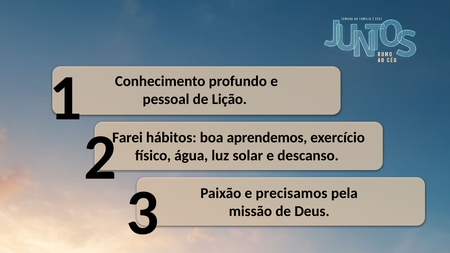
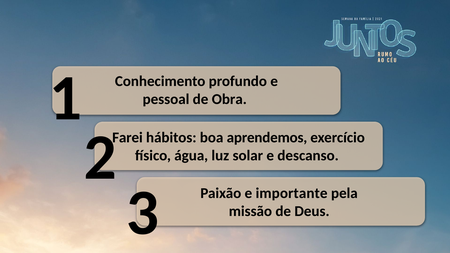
Lição: Lição -> Obra
precisamos: precisamos -> importante
